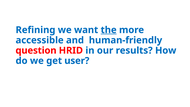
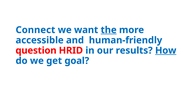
Refining: Refining -> Connect
How underline: none -> present
user: user -> goal
